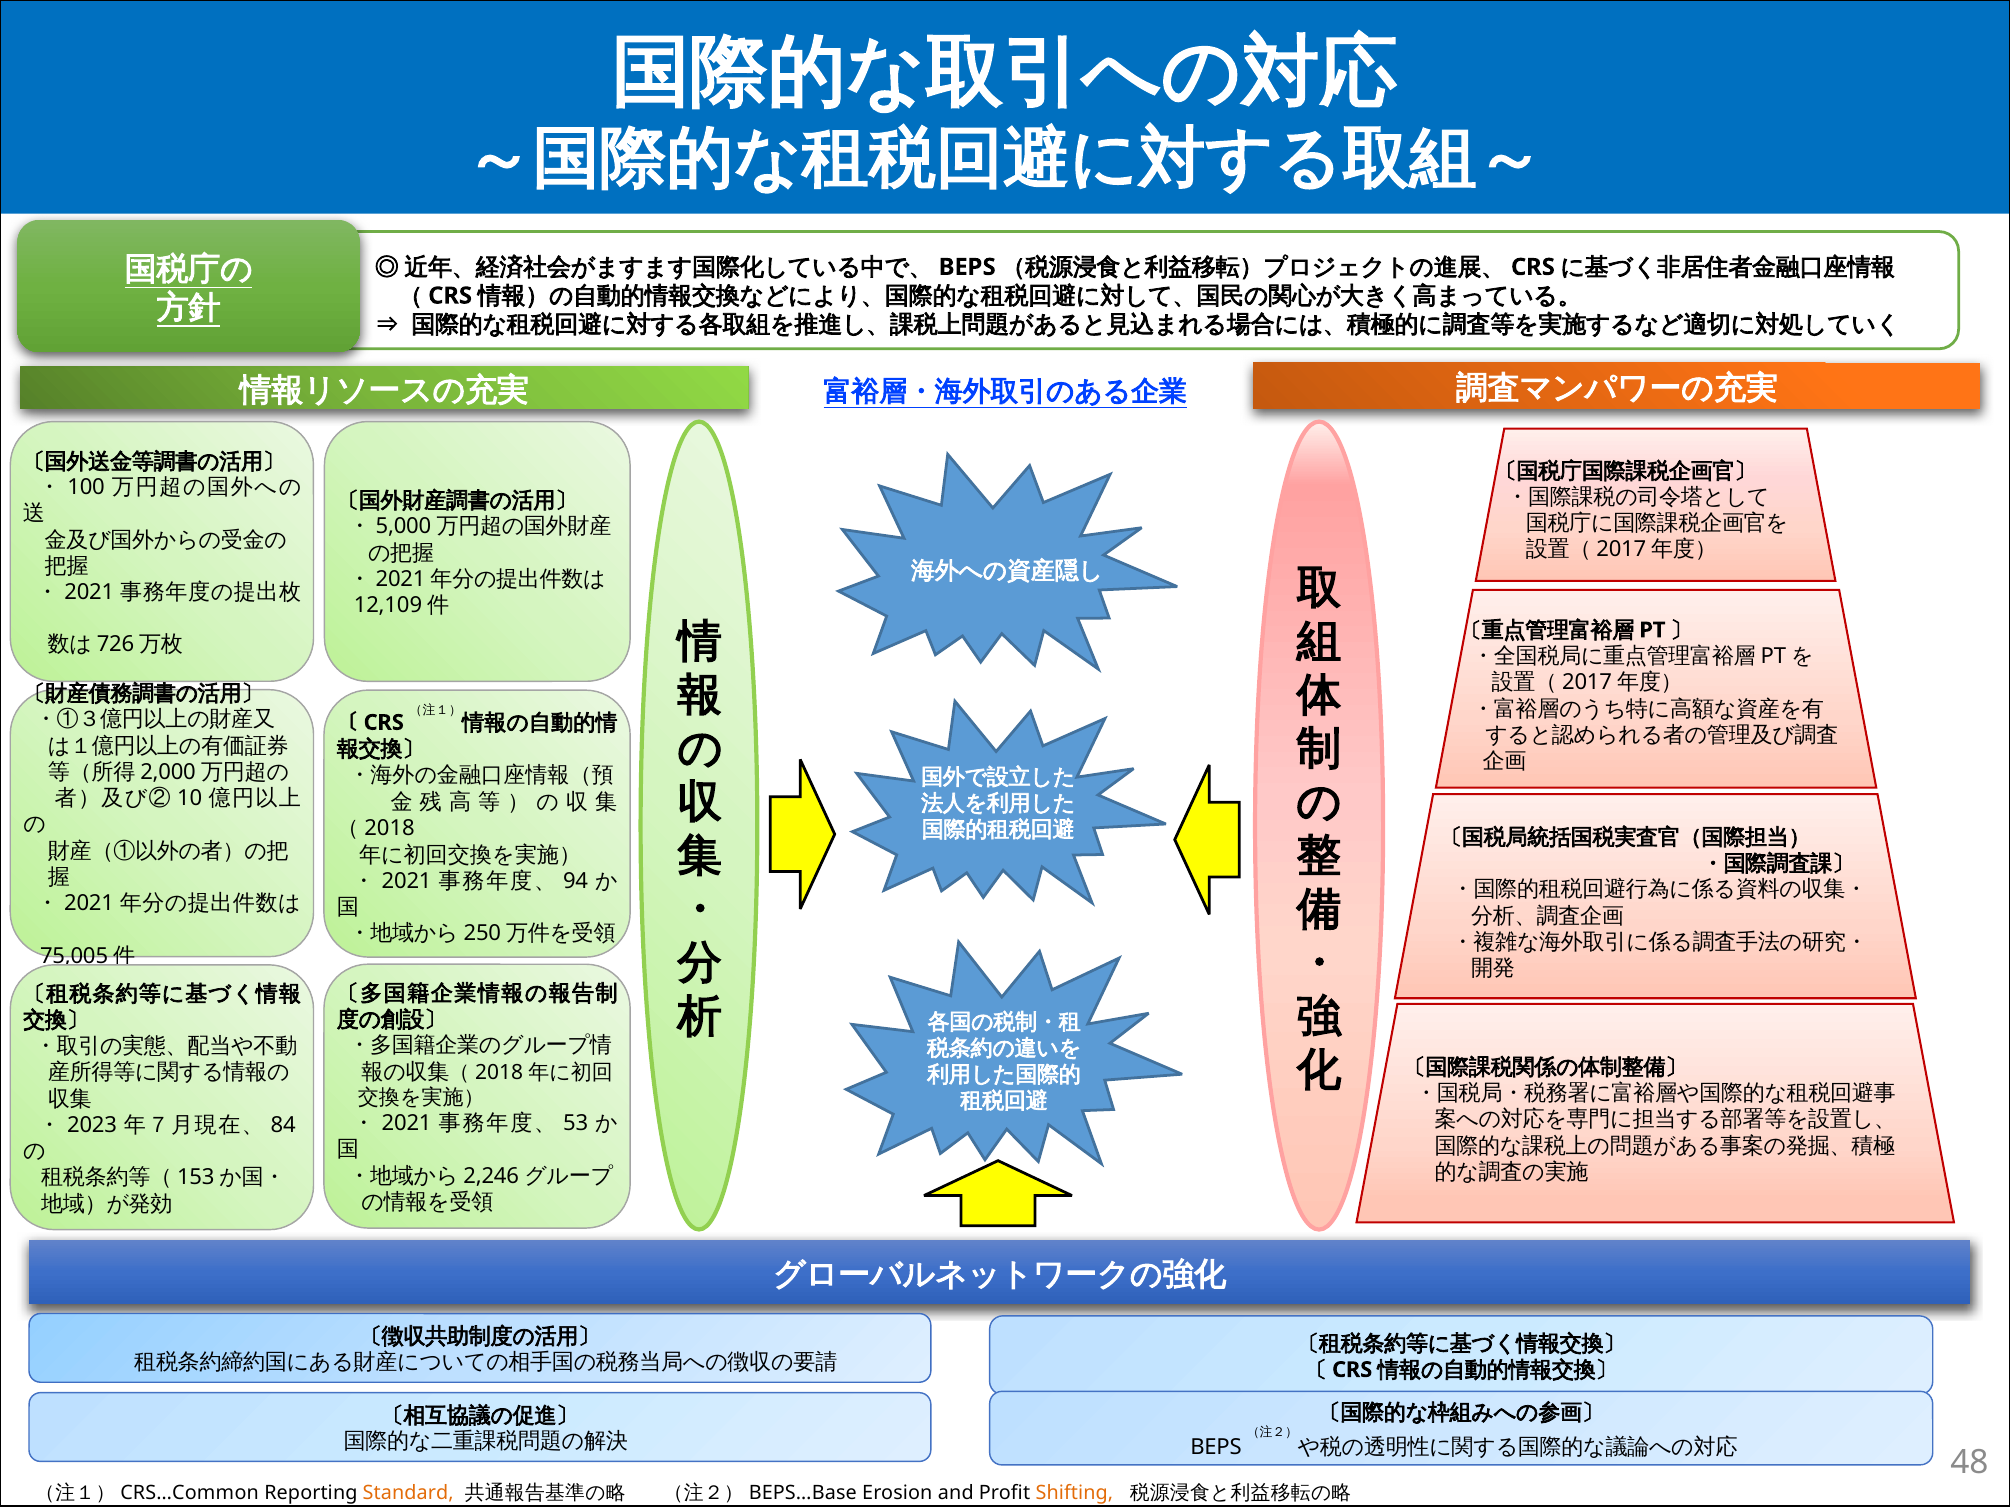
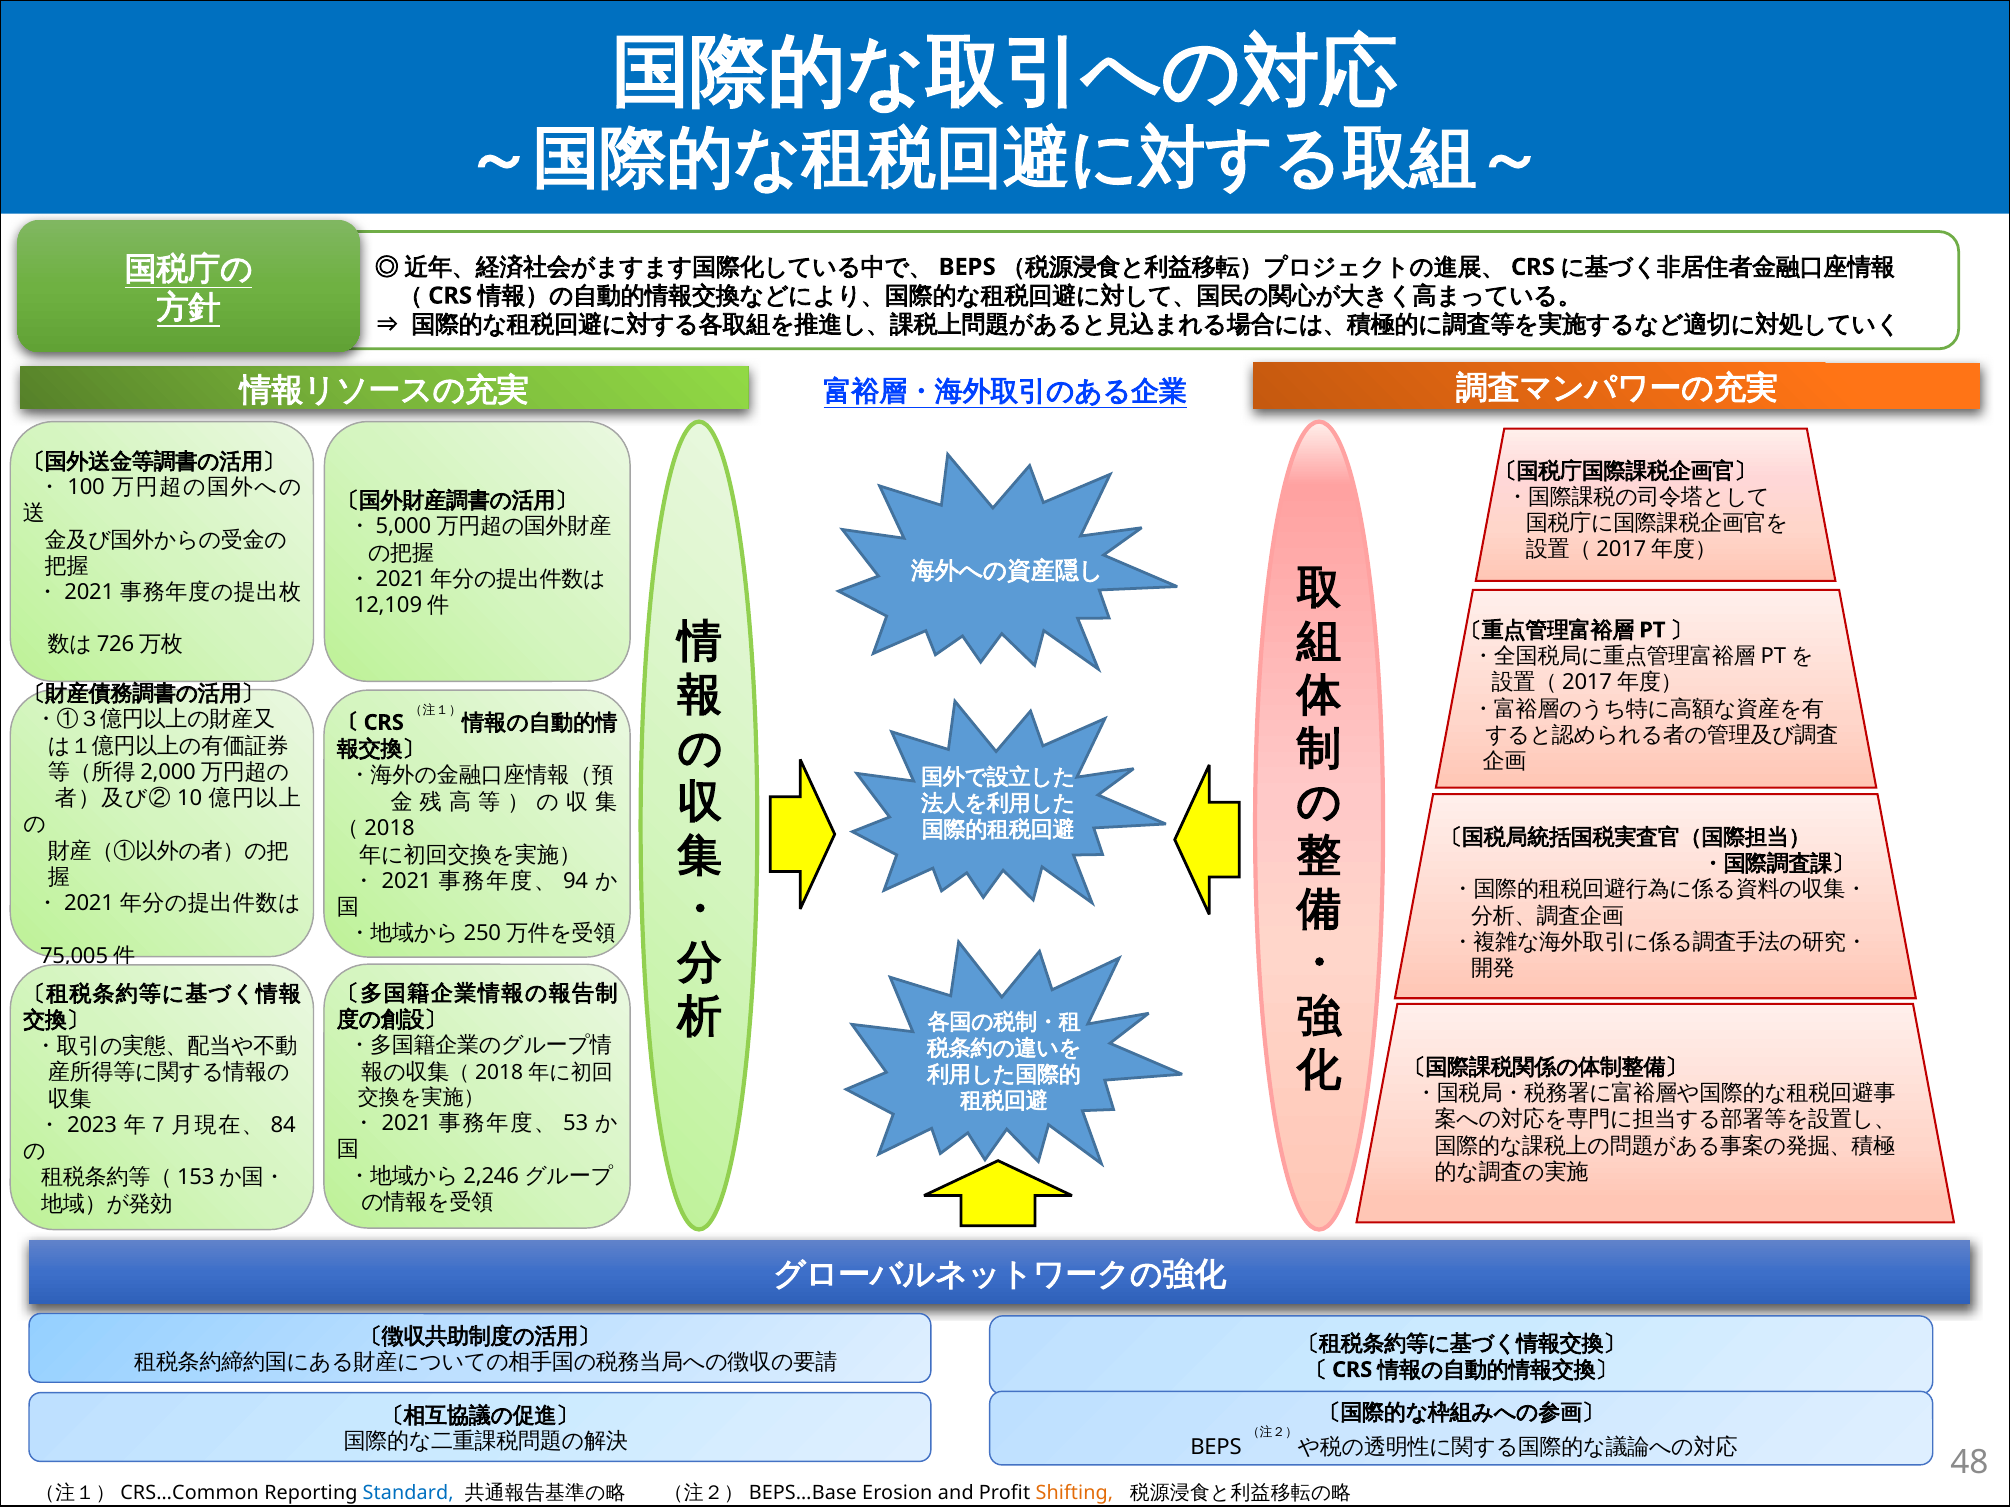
Standard colour: orange -> blue
